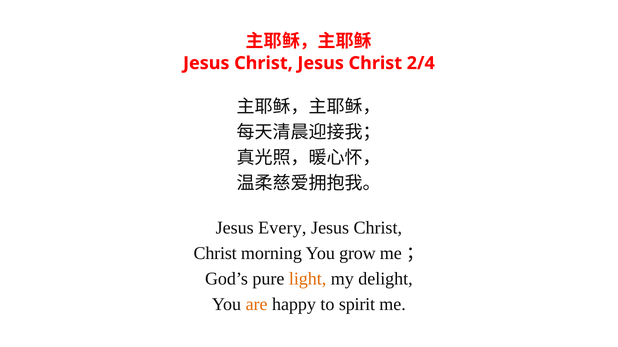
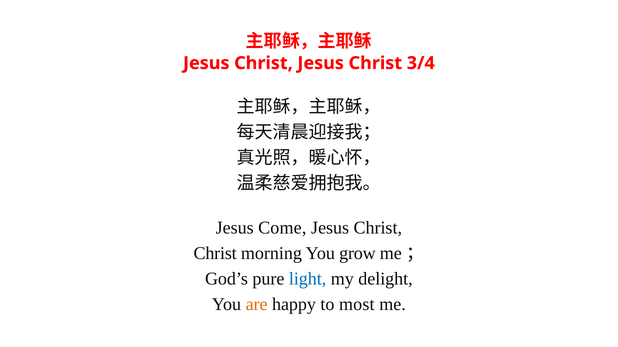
2/4: 2/4 -> 3/4
Every: Every -> Come
light colour: orange -> blue
spirit: spirit -> most
